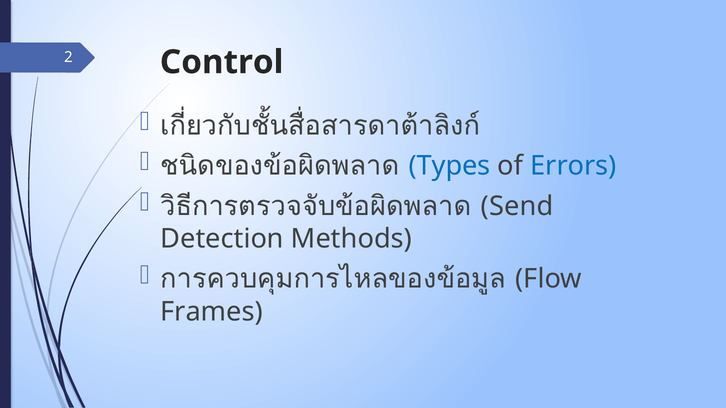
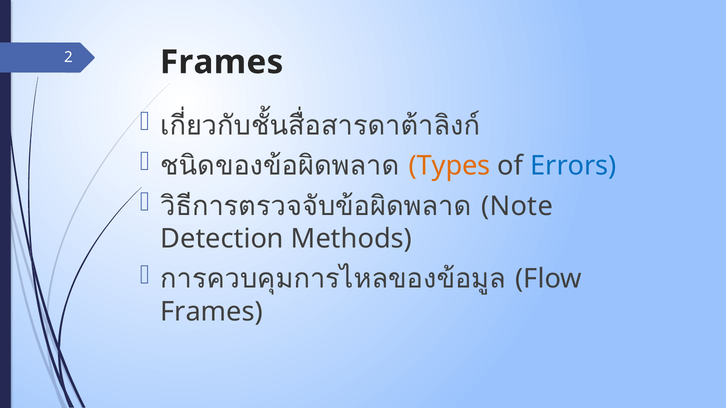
2 Control: Control -> Frames
Types colour: blue -> orange
Send: Send -> Note
